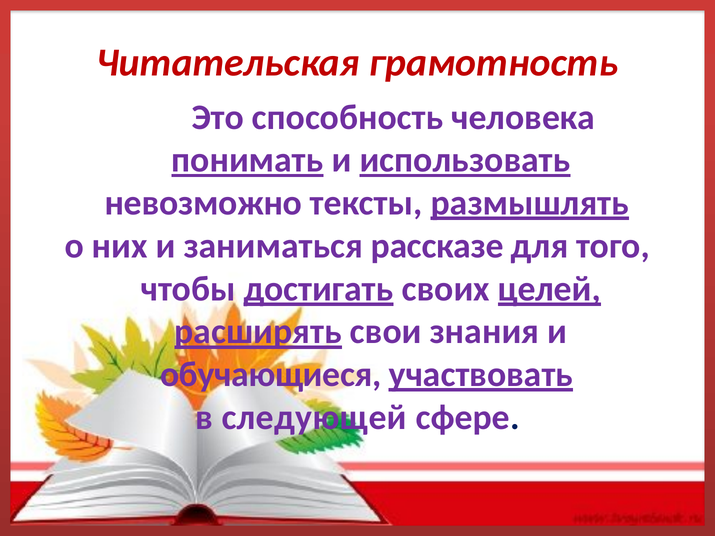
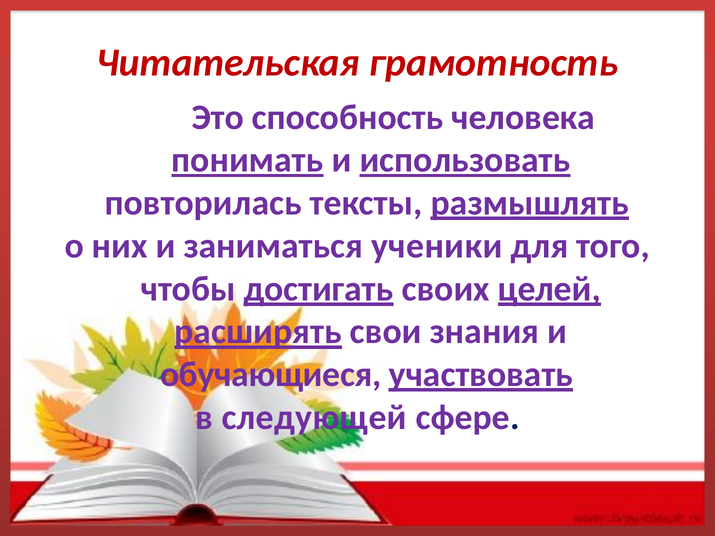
невозможно: невозможно -> повторилась
рассказе: рассказе -> ученики
